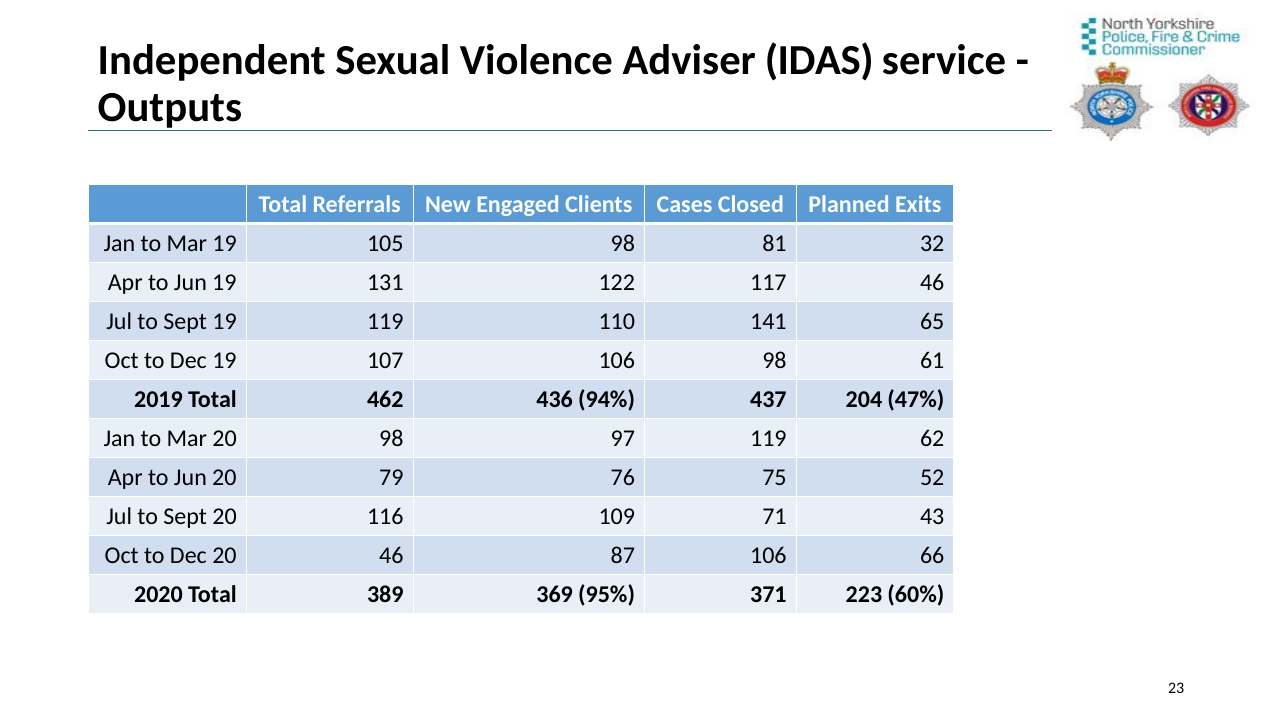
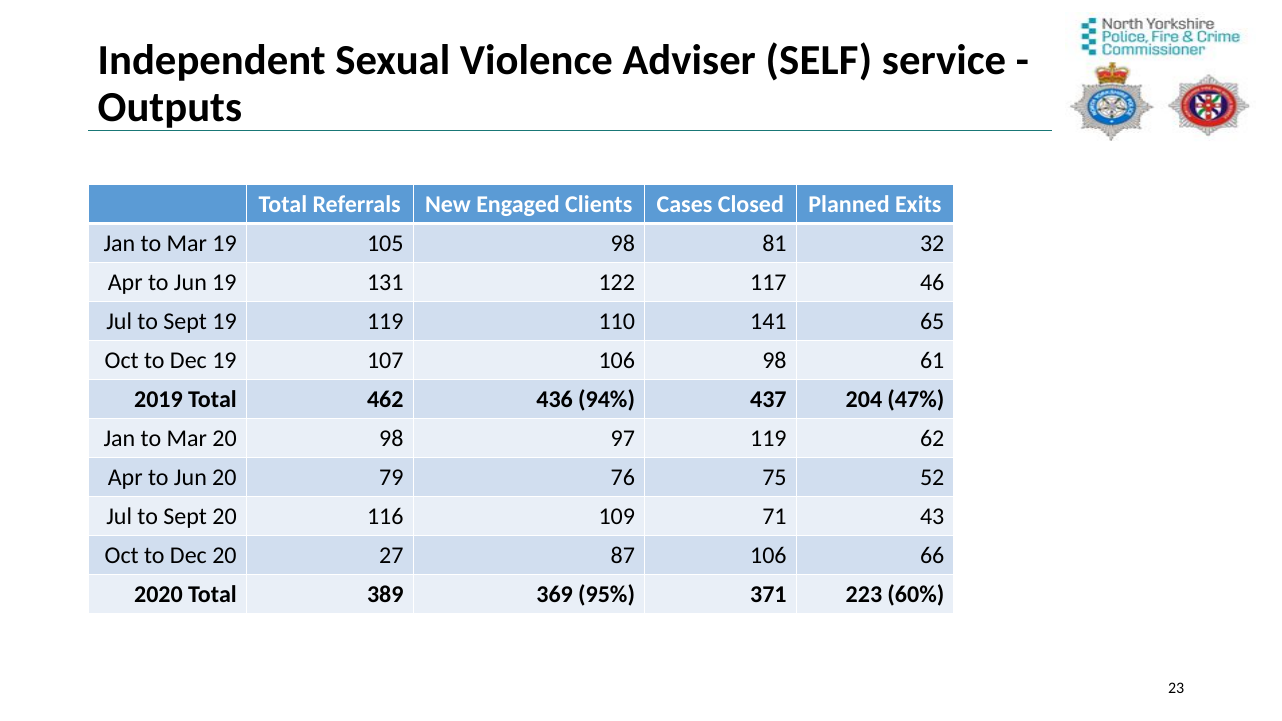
IDAS: IDAS -> SELF
20 46: 46 -> 27
